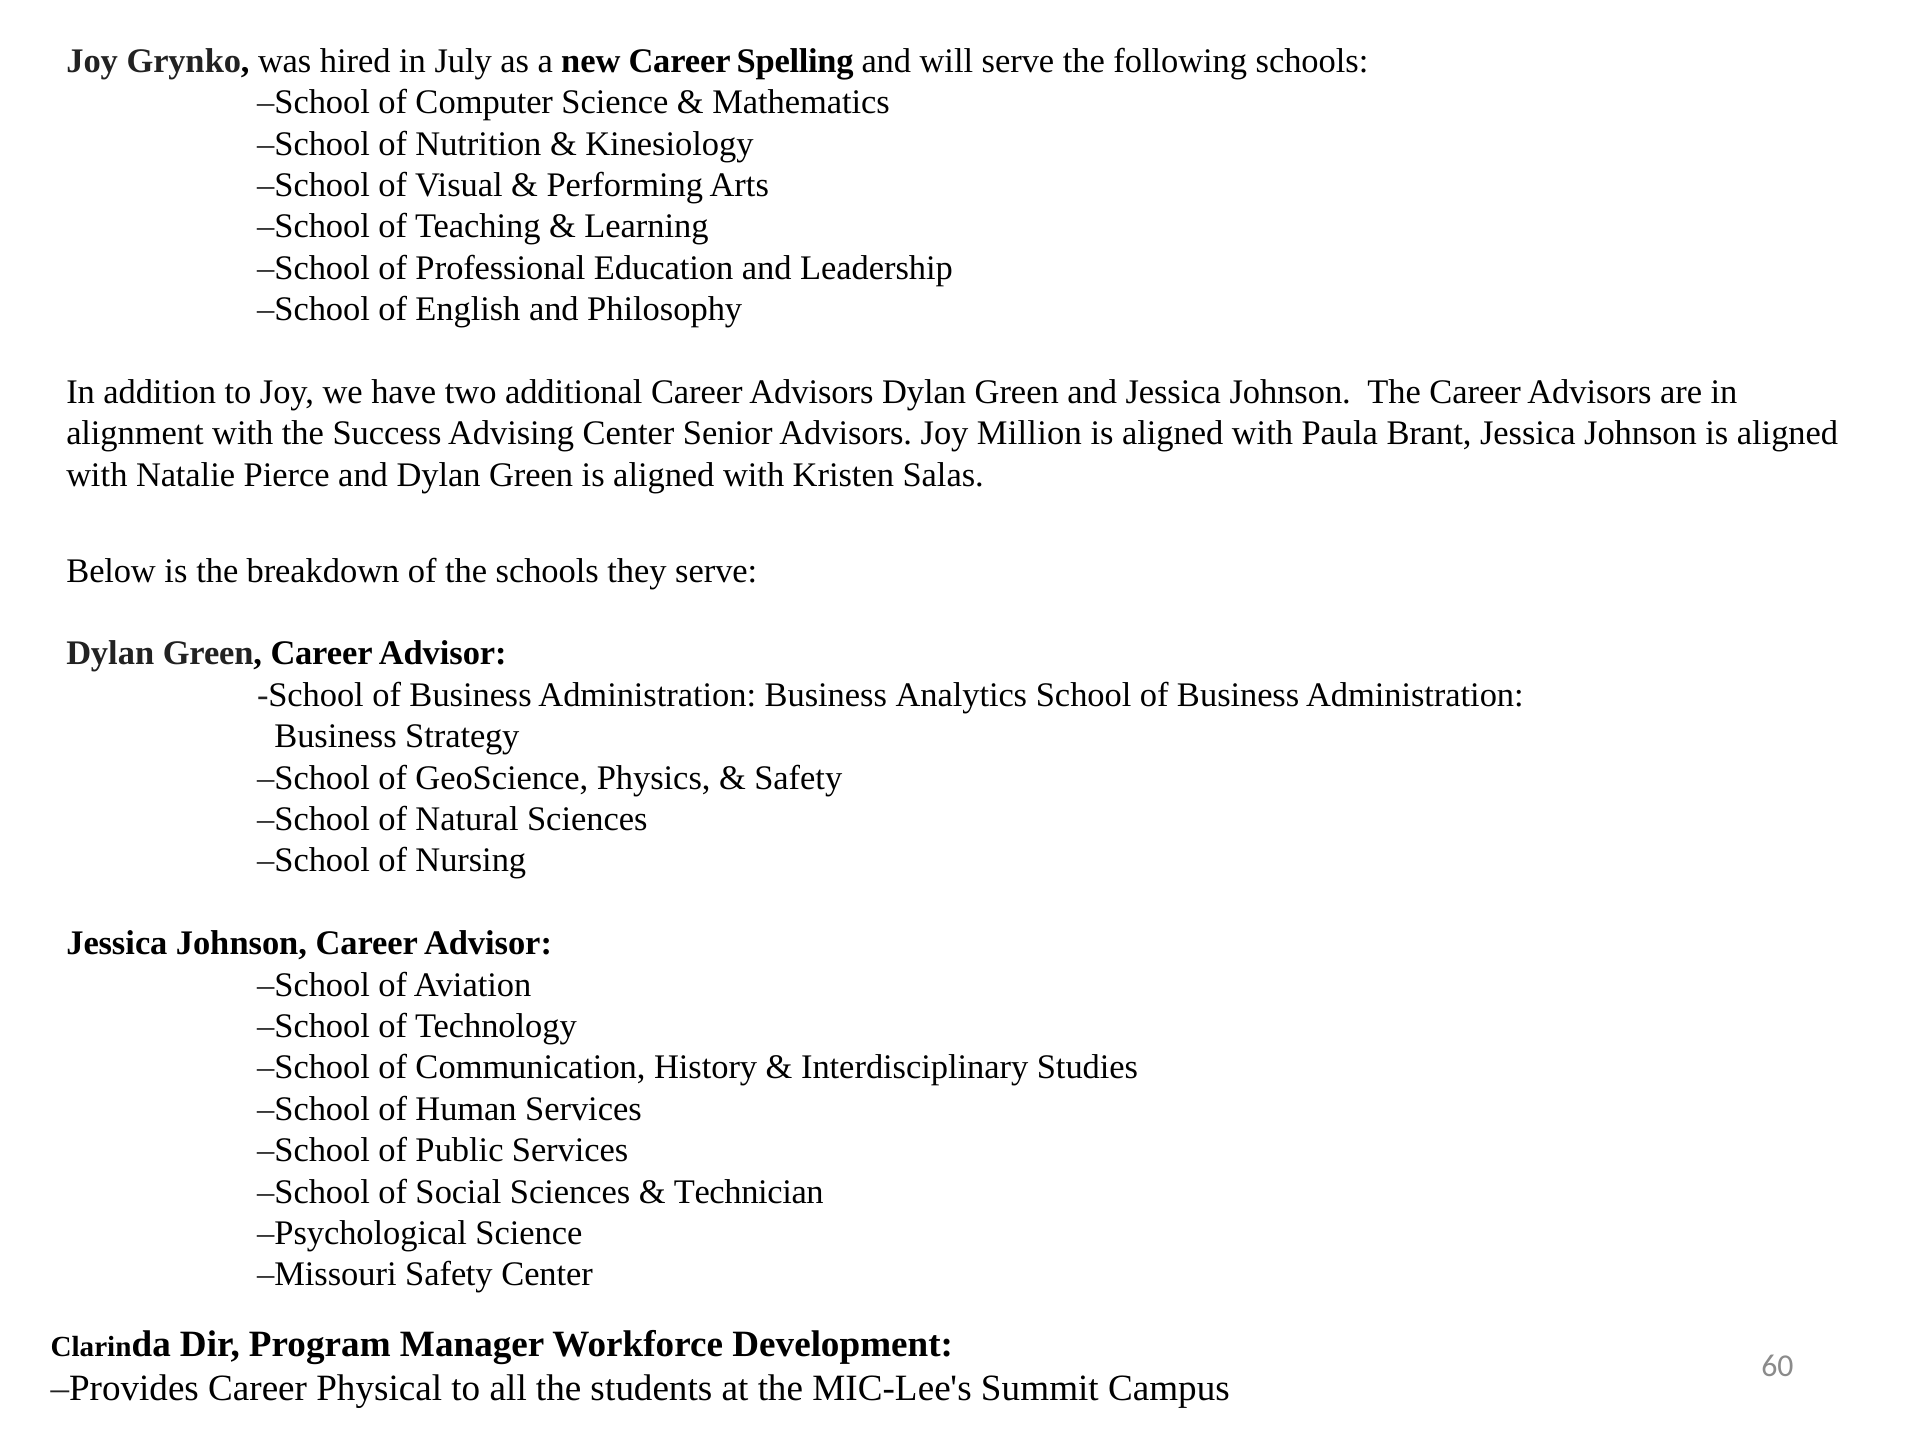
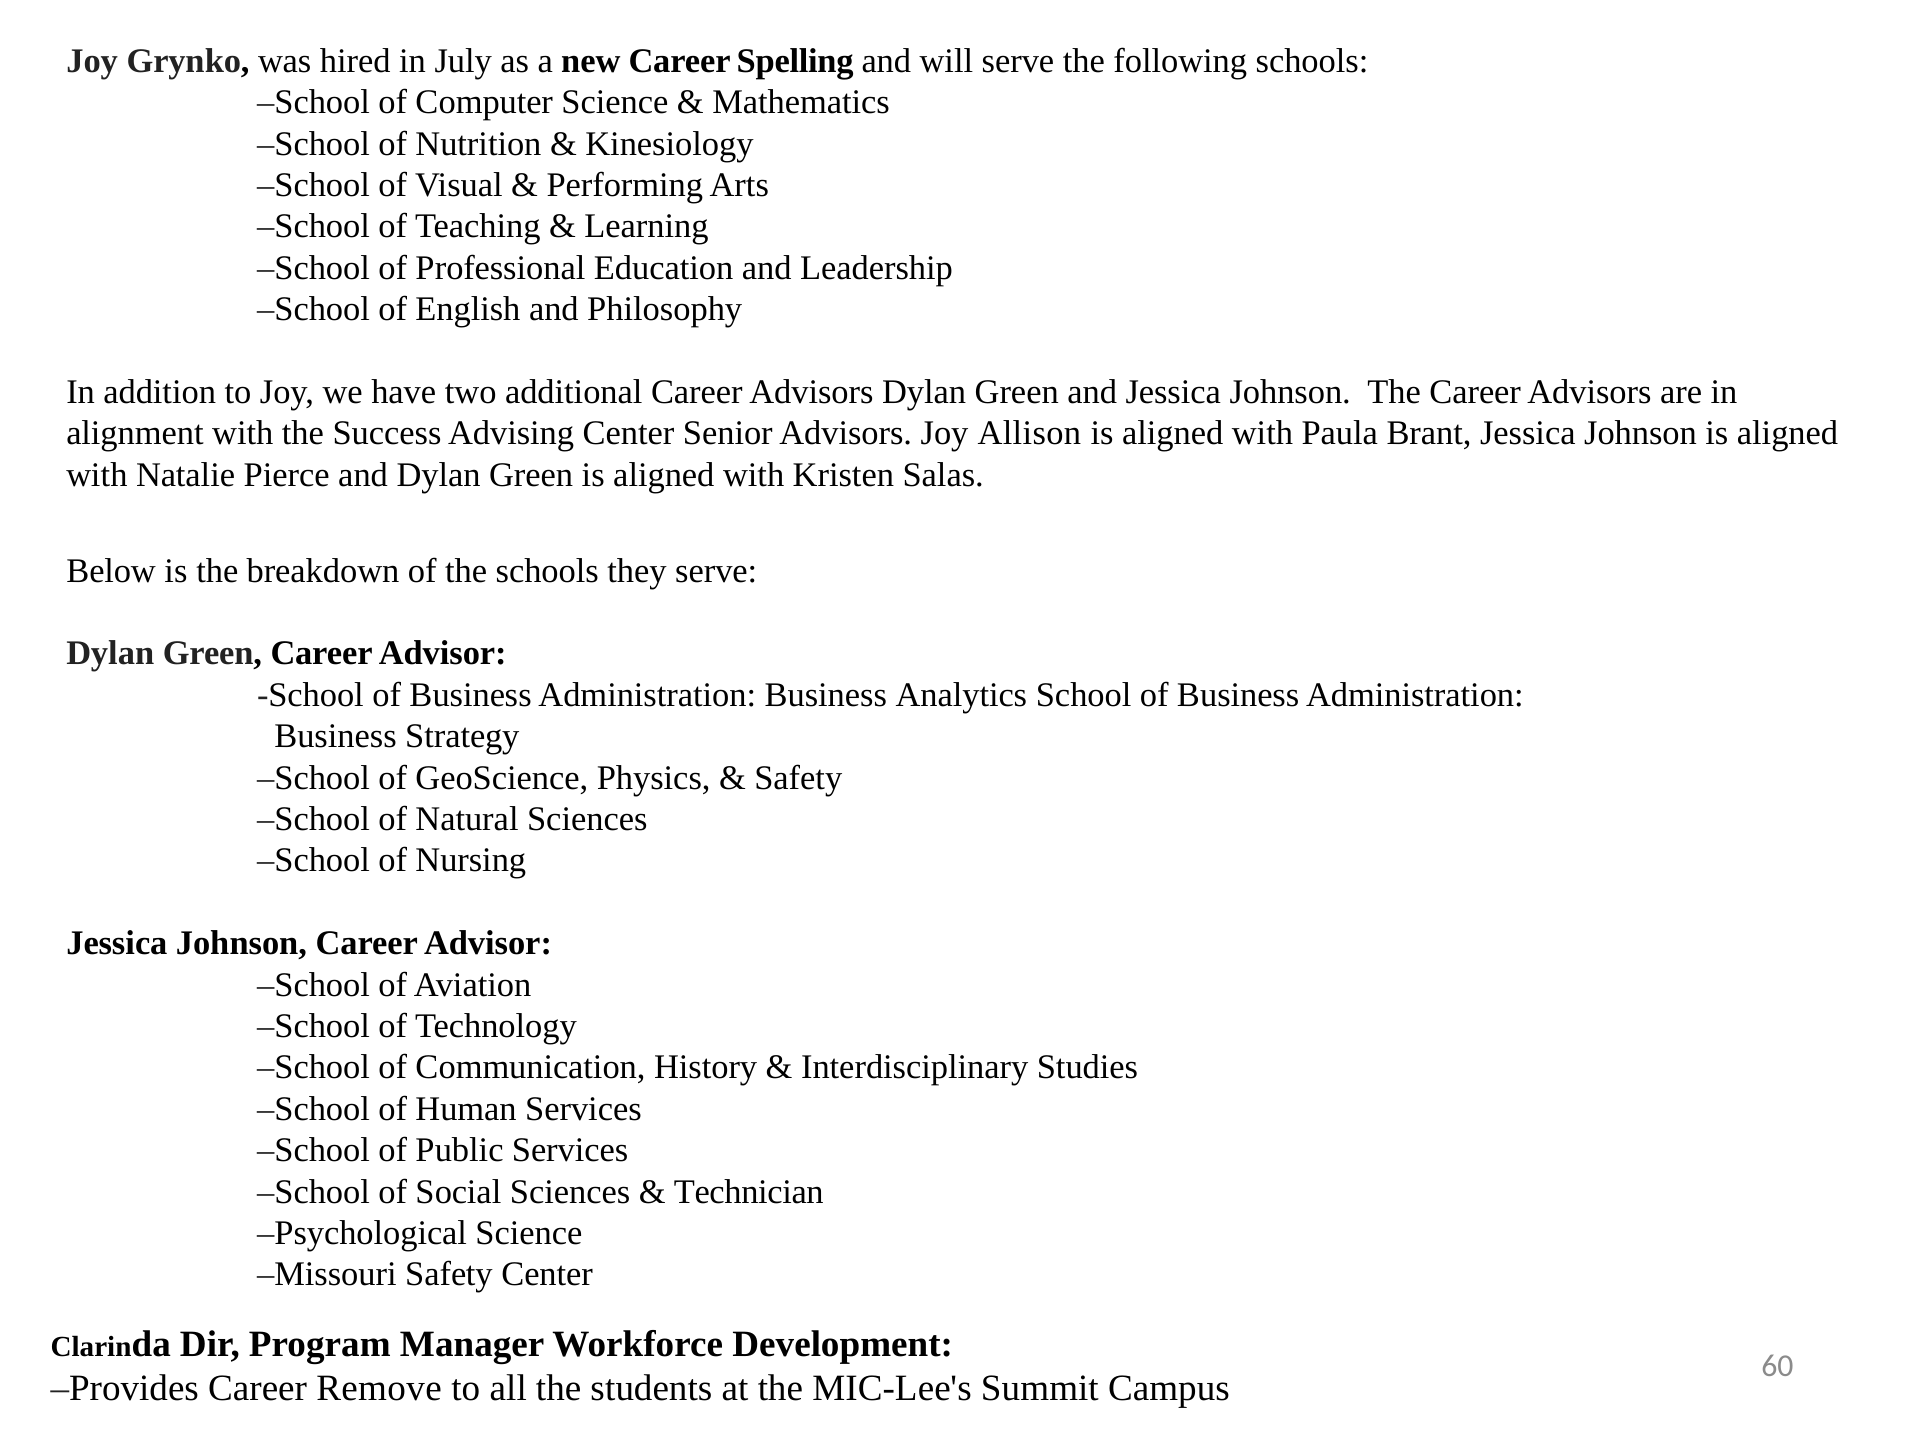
Million: Million -> Allison
Physical: Physical -> Remove
